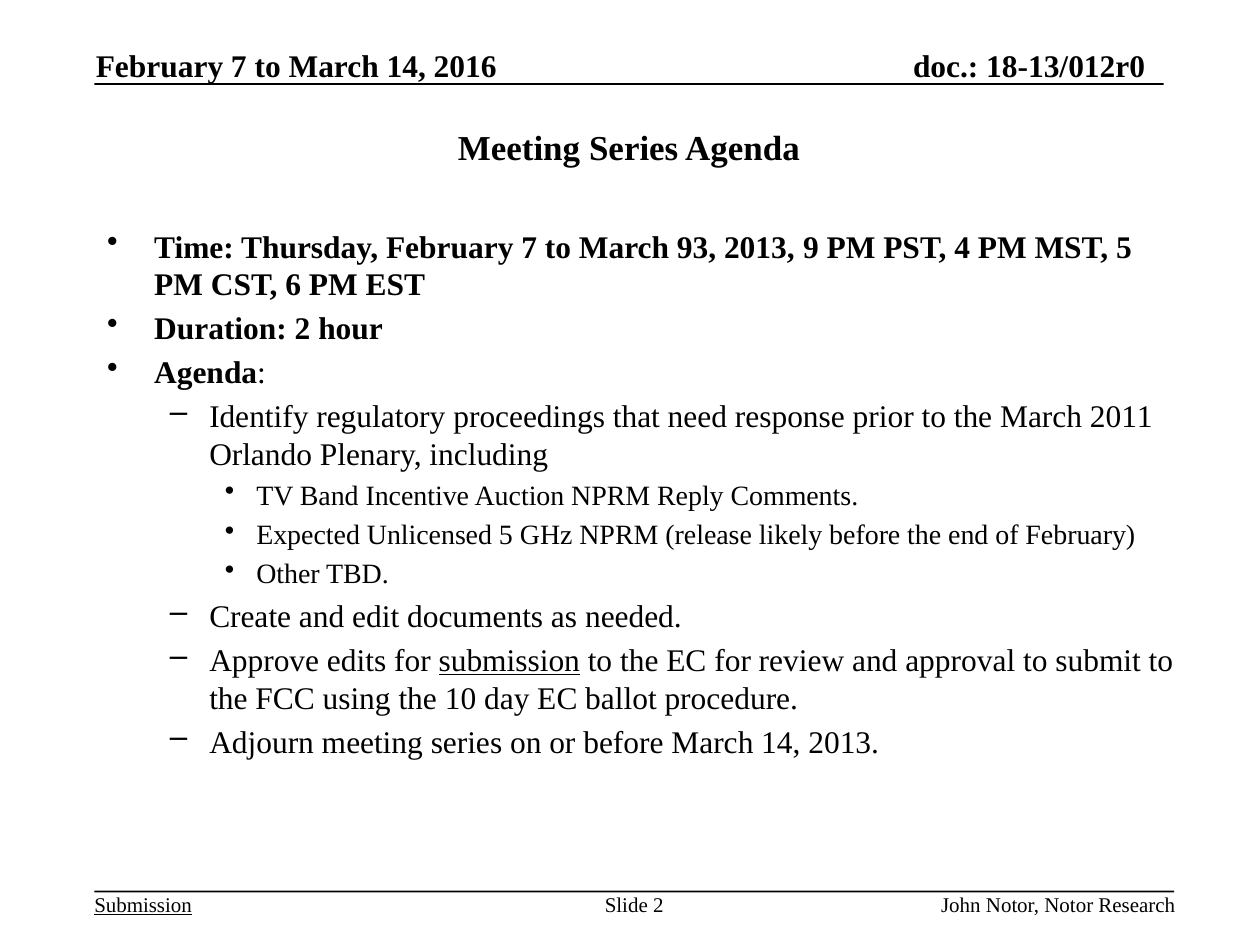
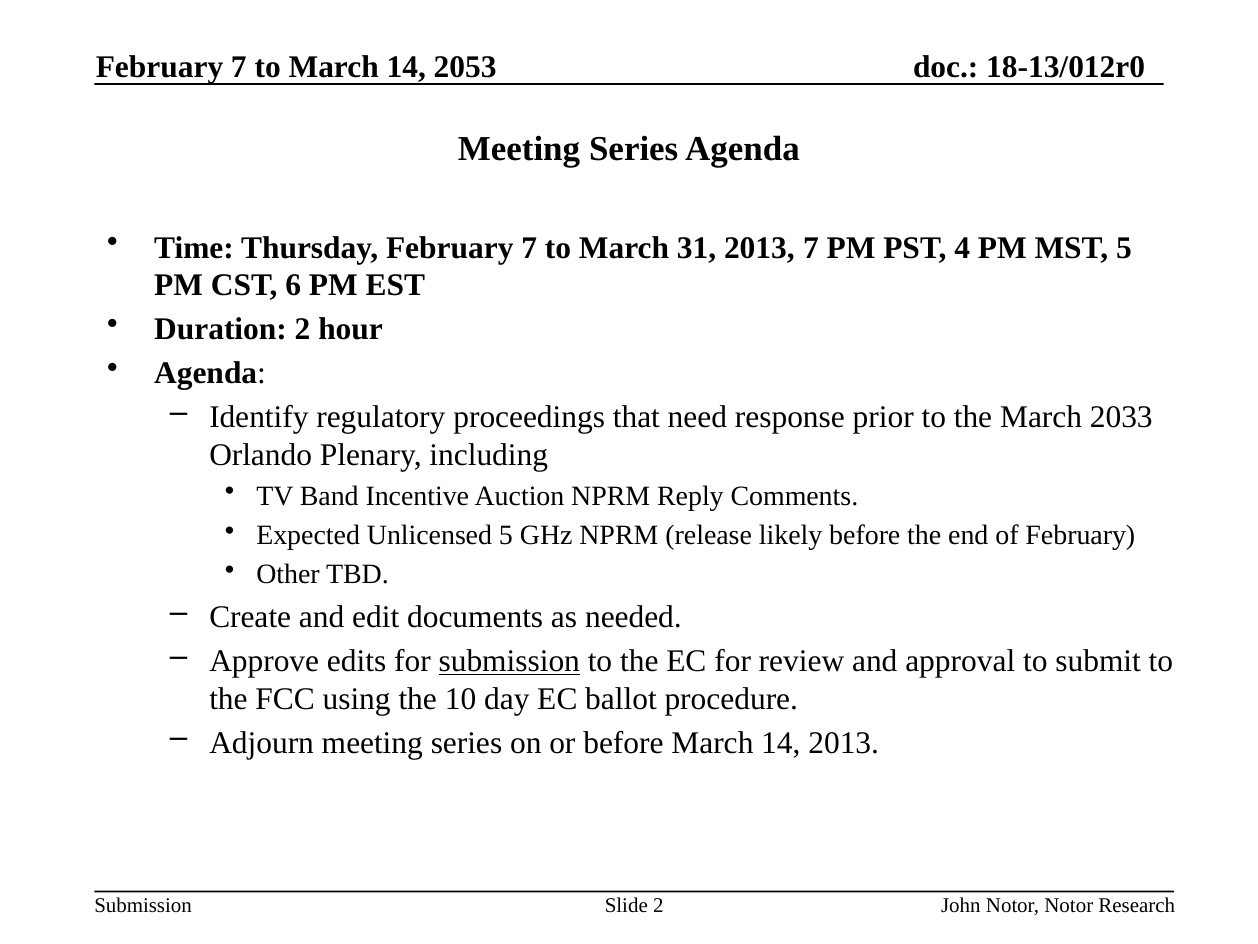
2016: 2016 -> 2053
93: 93 -> 31
2013 9: 9 -> 7
2011: 2011 -> 2033
Submission at (143, 905) underline: present -> none
